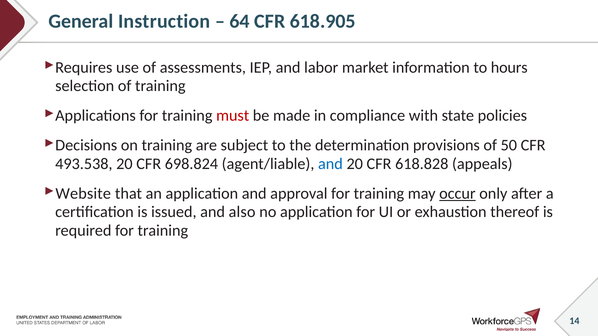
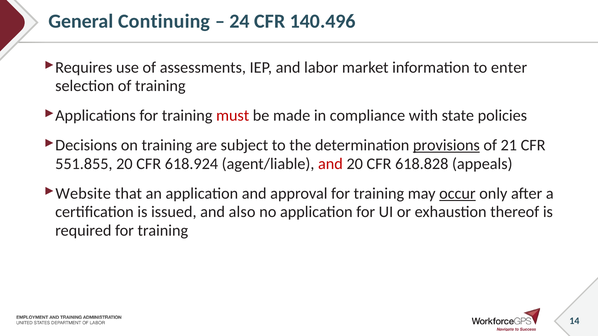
Instruction: Instruction -> Continuing
64: 64 -> 24
618.905: 618.905 -> 140.496
hours: hours -> enter
provisions underline: none -> present
50: 50 -> 21
493.538: 493.538 -> 551.855
698.824: 698.824 -> 618.924
and at (330, 164) colour: blue -> red
